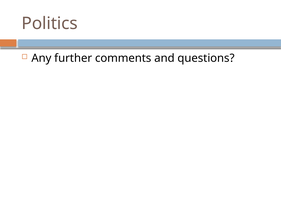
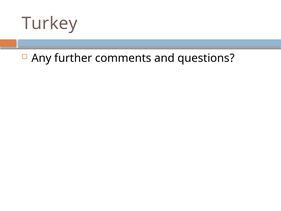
Politics: Politics -> Turkey
